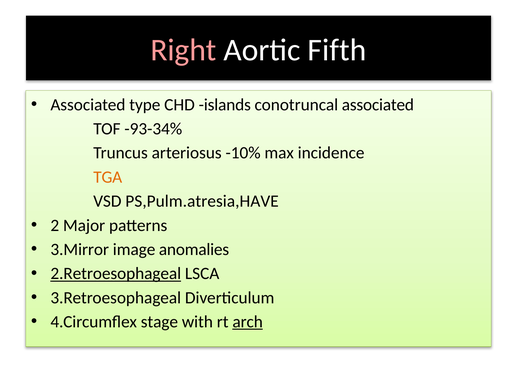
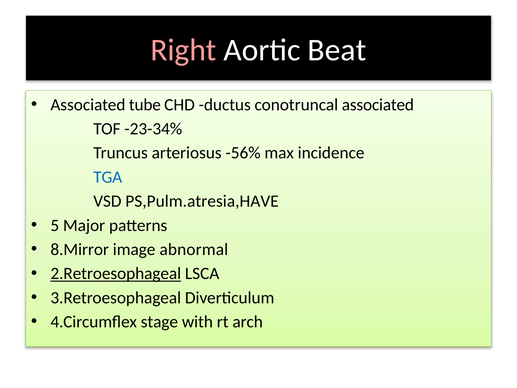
Fifth: Fifth -> Beat
type: type -> tube
islands: islands -> ductus
-93-34%: -93-34% -> -23-34%
-10%: -10% -> -56%
TGA colour: orange -> blue
2: 2 -> 5
3.Mirror: 3.Mirror -> 8.Mirror
anomalies: anomalies -> abnormal
arch underline: present -> none
